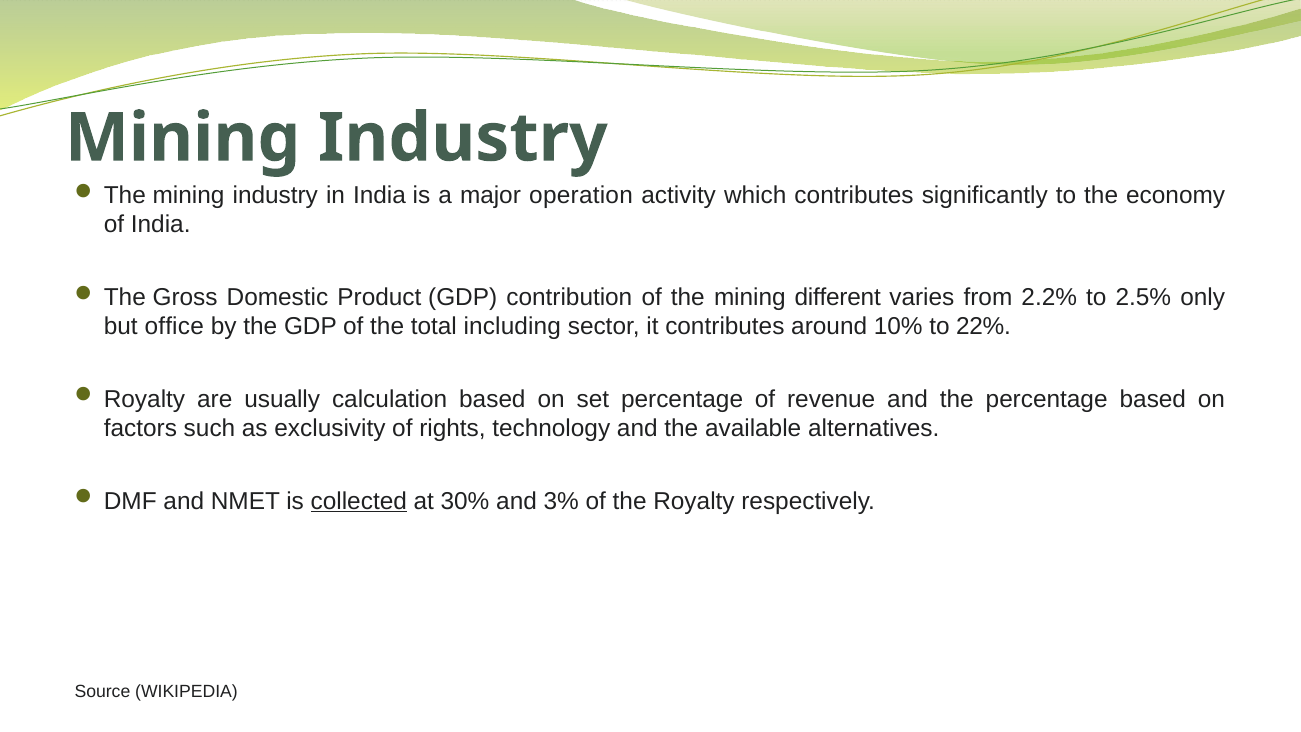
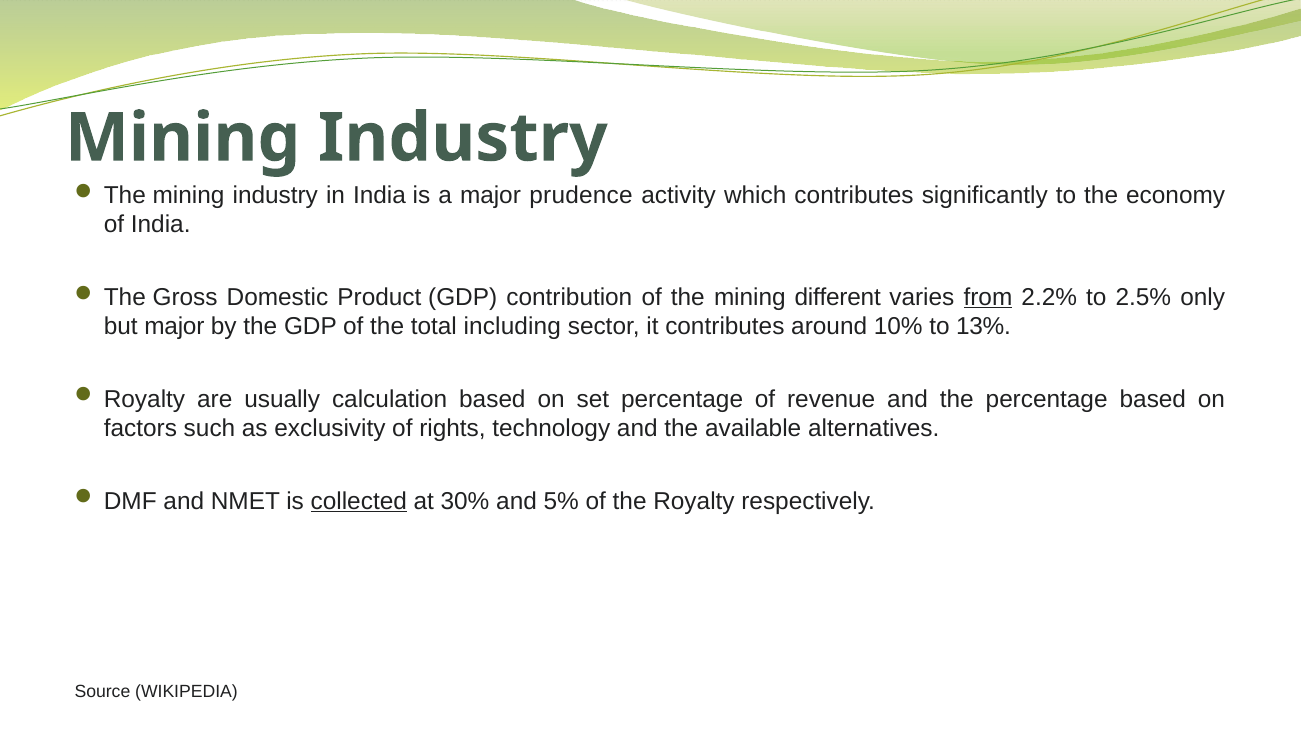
operation: operation -> prudence
from underline: none -> present
but office: office -> major
22%: 22% -> 13%
3%: 3% -> 5%
